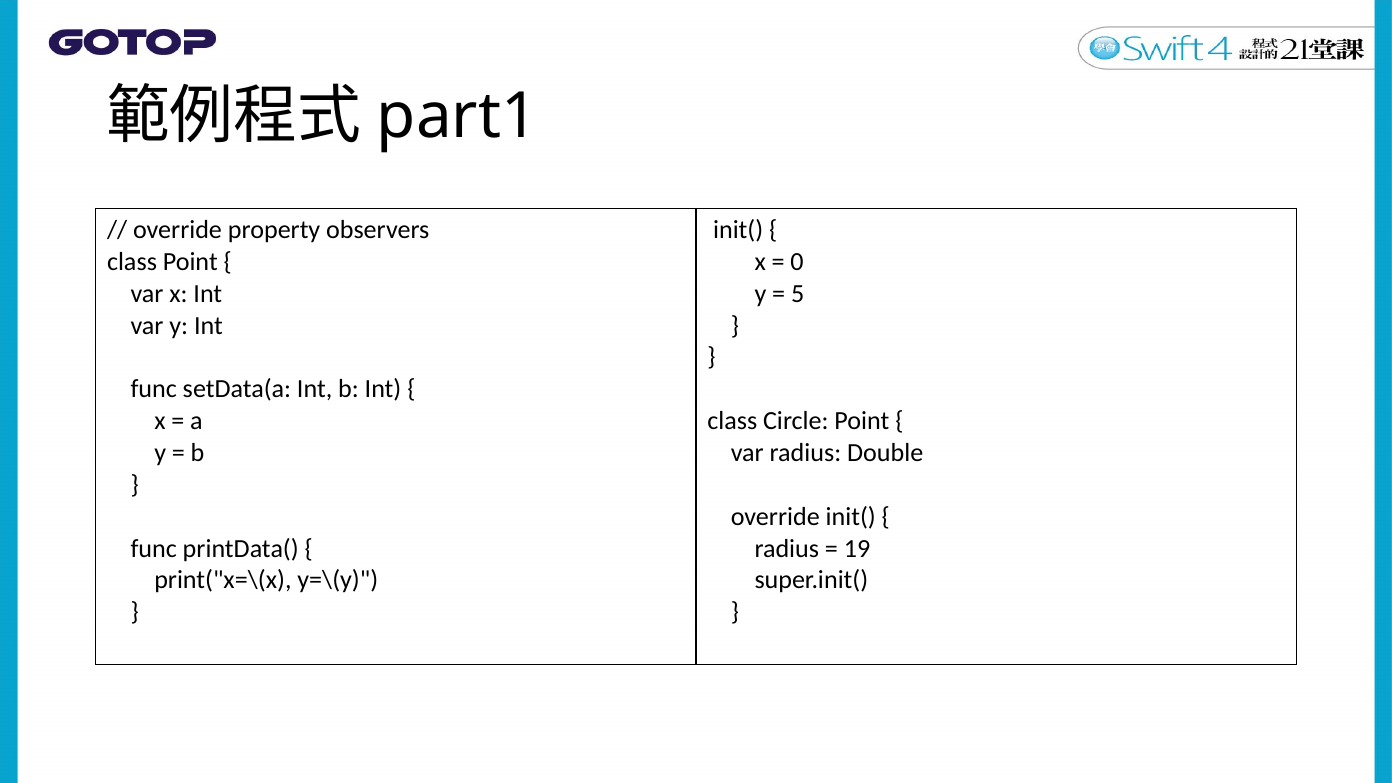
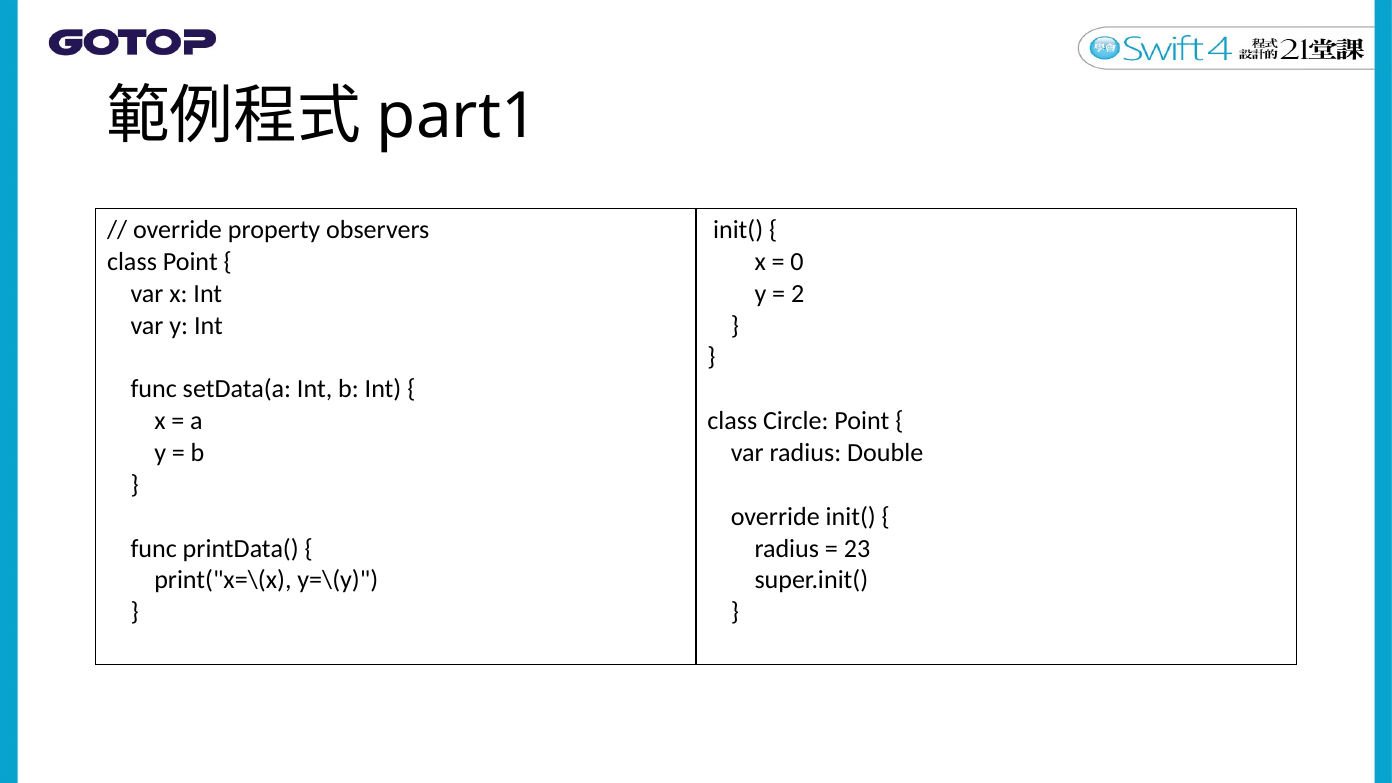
5: 5 -> 2
19: 19 -> 23
